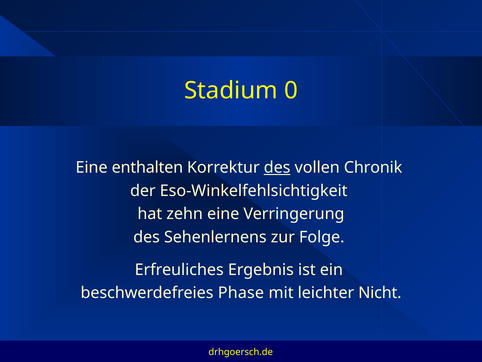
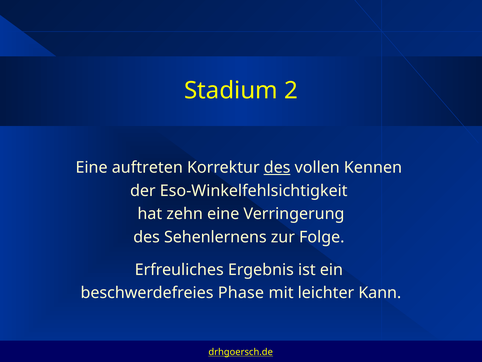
0: 0 -> 2
enthalten: enthalten -> auftreten
Chronik: Chronik -> Kennen
Nicht: Nicht -> Kann
drhgoersch.de underline: none -> present
